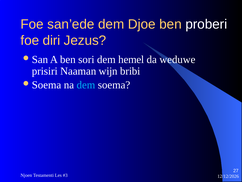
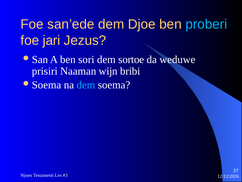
proberi colour: white -> light blue
diri: diri -> jari
hemel: hemel -> sortoe
